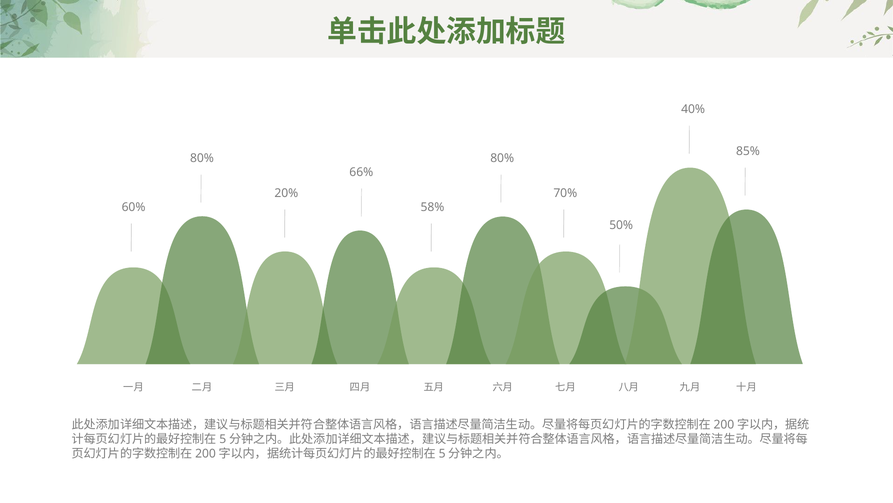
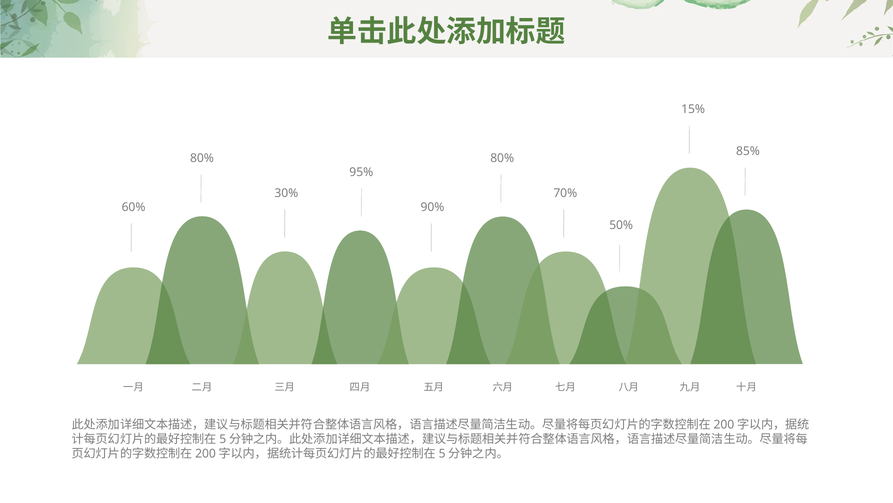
40%: 40% -> 15%
66%: 66% -> 95%
20%: 20% -> 30%
58%: 58% -> 90%
